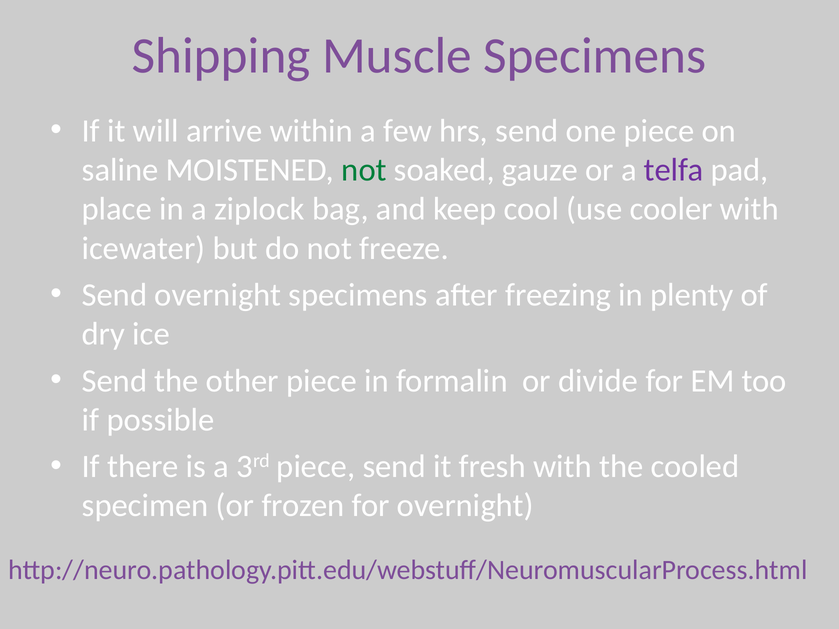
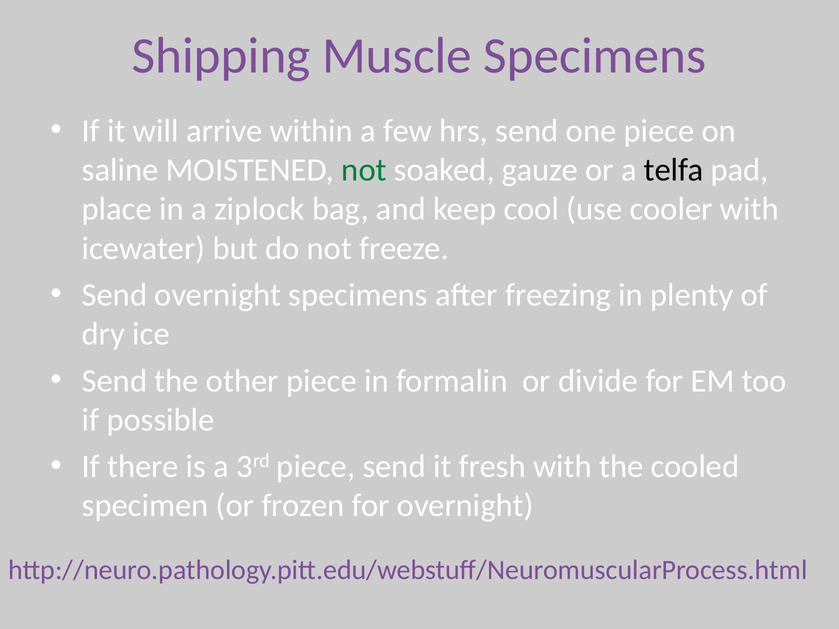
telfa colour: purple -> black
